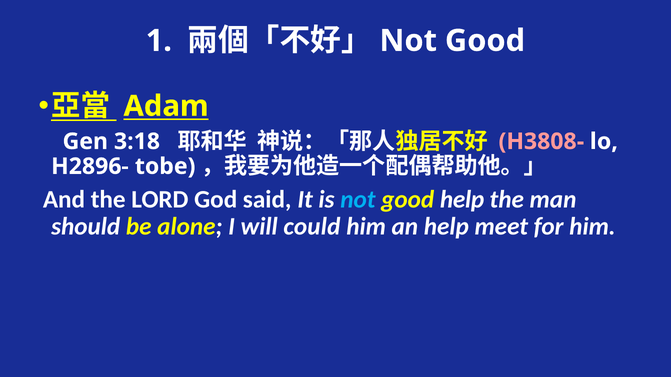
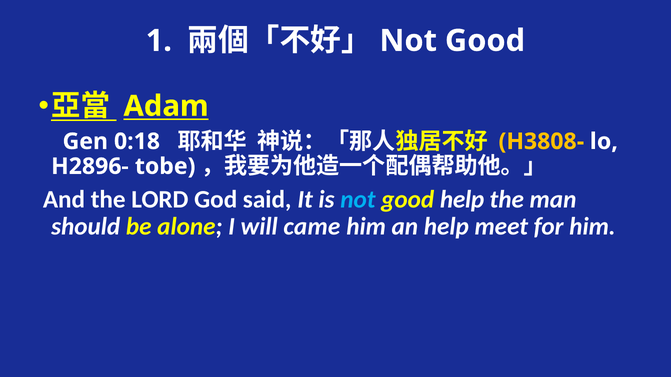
3:18: 3:18 -> 0:18
H3808- colour: pink -> yellow
could: could -> came
